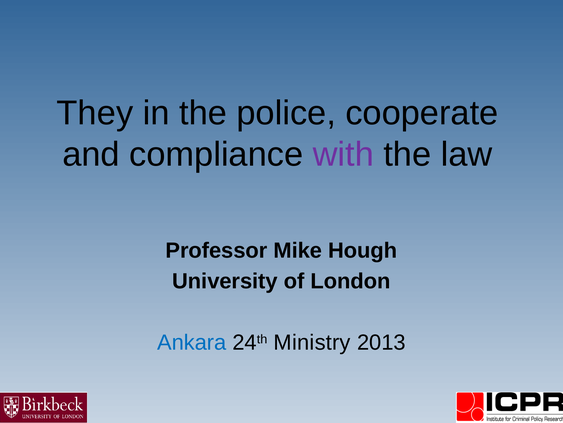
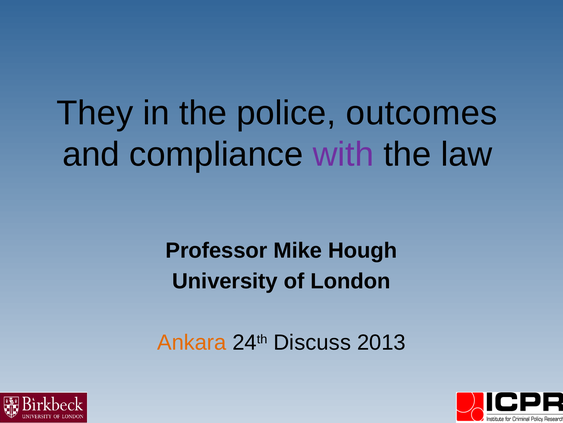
cooperate: cooperate -> outcomes
Ankara colour: blue -> orange
Ministry: Ministry -> Discuss
